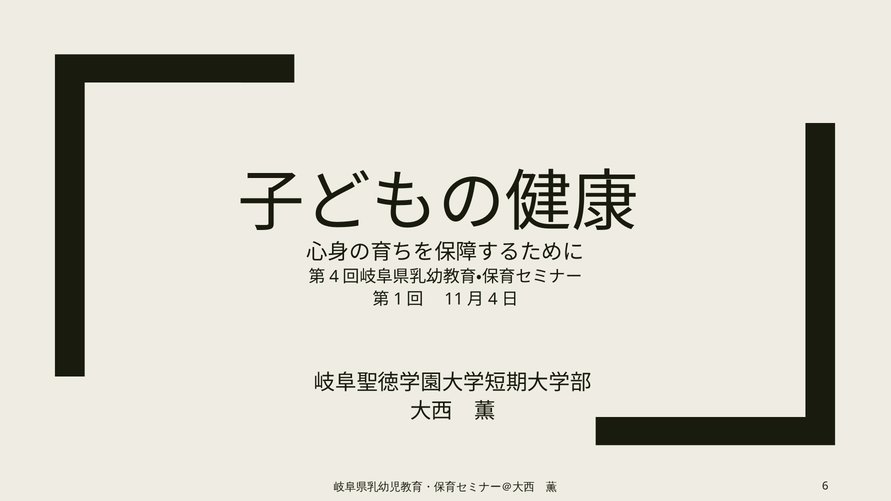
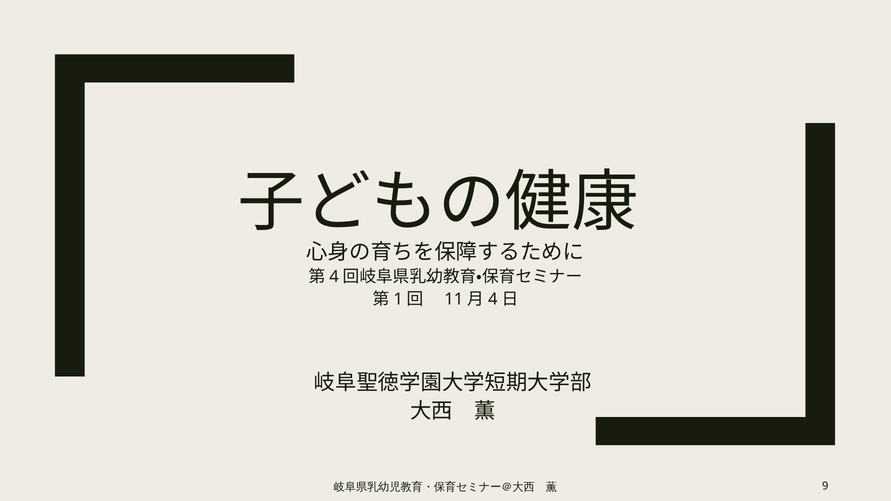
6: 6 -> 9
